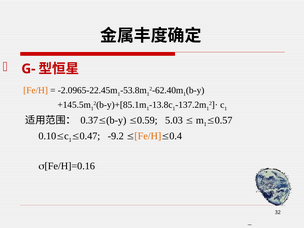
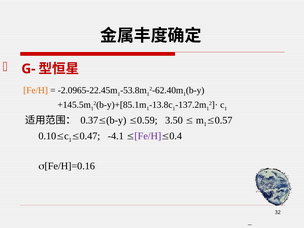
5.03: 5.03 -> 3.50
-9.2: -9.2 -> -4.1
Fe/H at (148, 136) colour: orange -> purple
